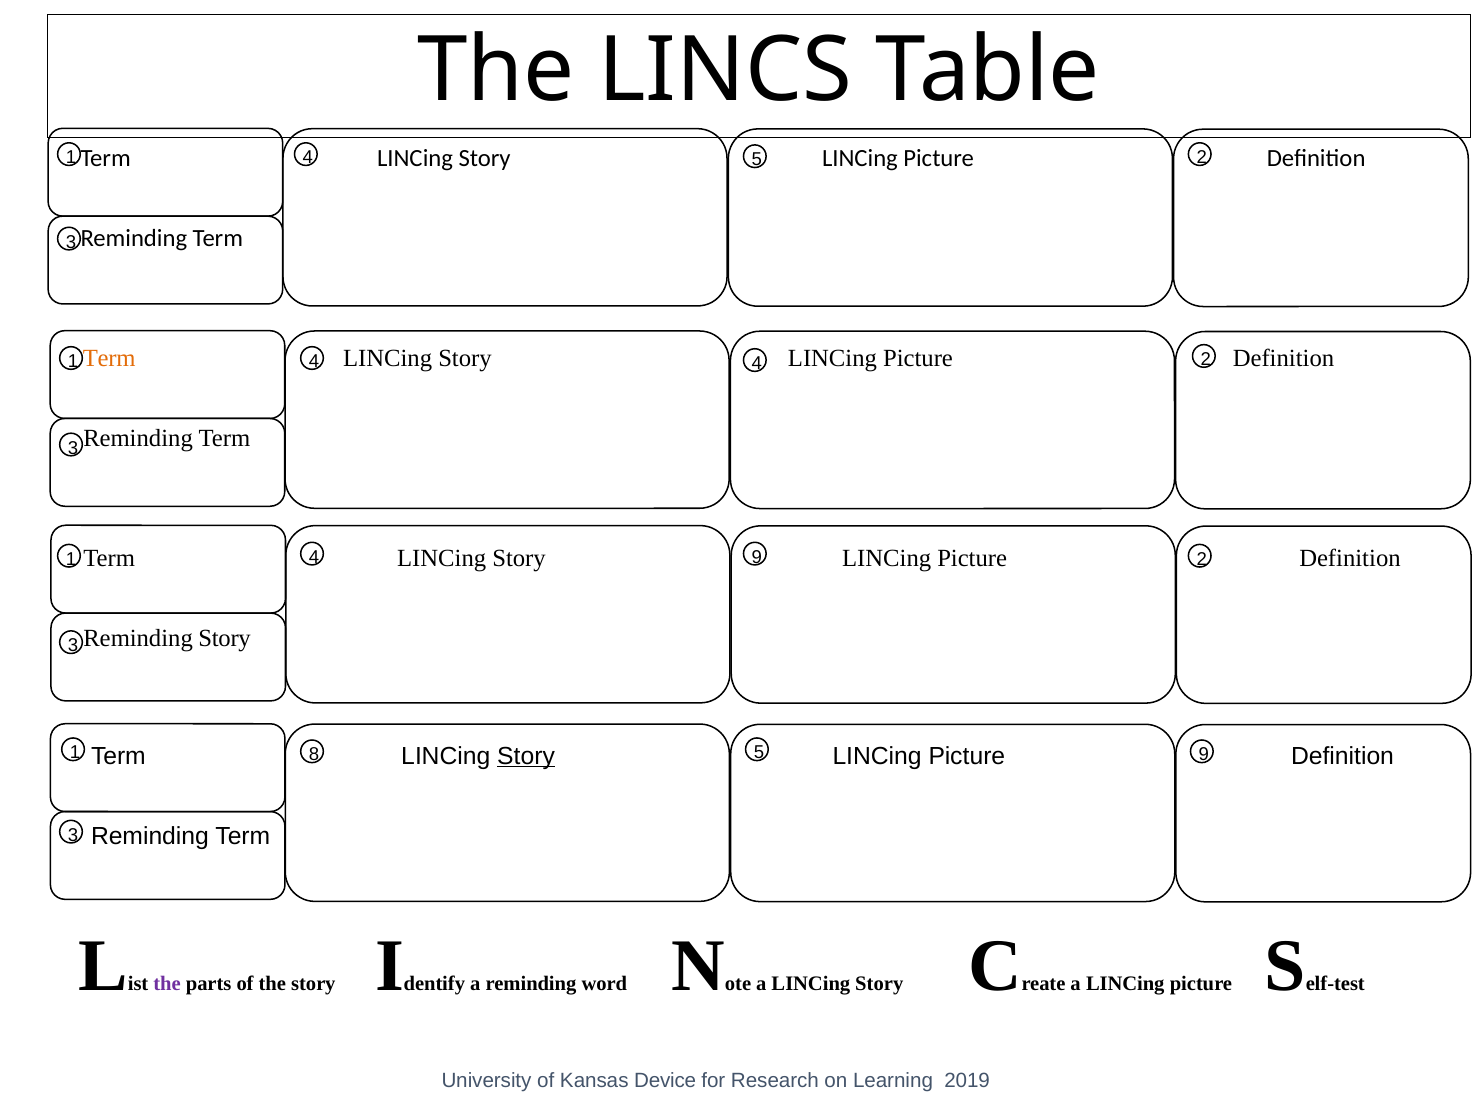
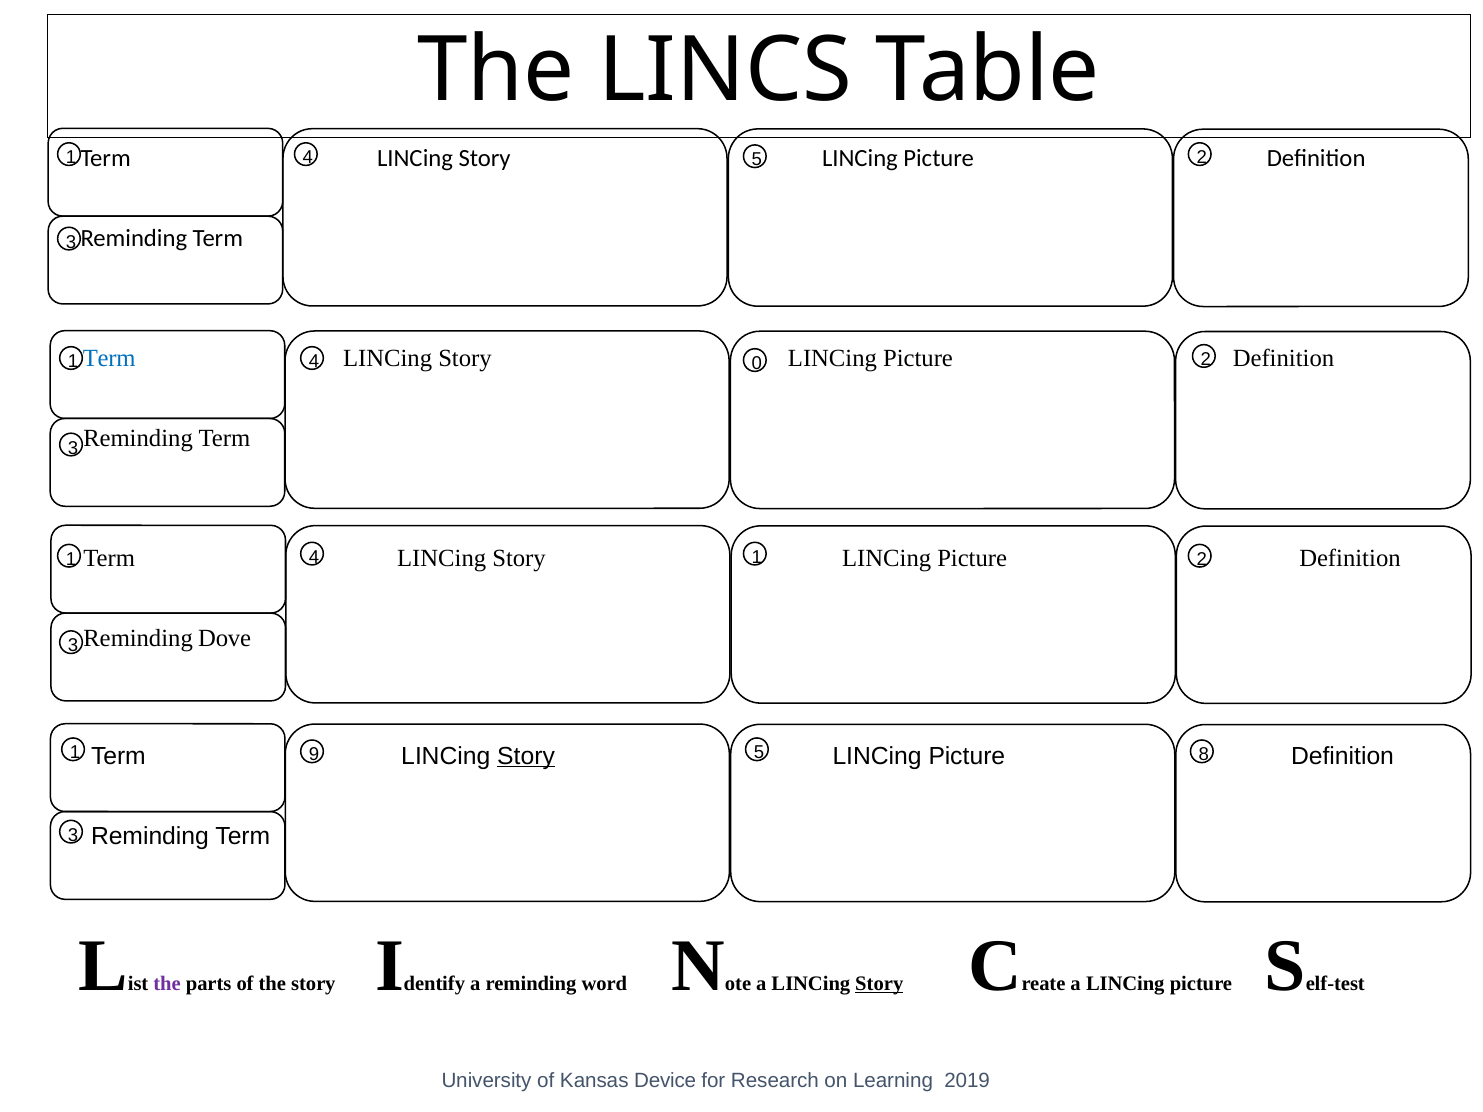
Term at (109, 359) colour: orange -> blue
4 4: 4 -> 0
4 9: 9 -> 1
Reminding Story: Story -> Dove
8: 8 -> 9
5 9: 9 -> 8
Story at (879, 984) underline: none -> present
